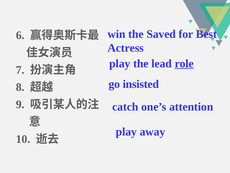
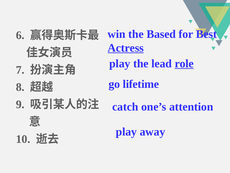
Saved: Saved -> Based
Actress underline: none -> present
insisted: insisted -> lifetime
